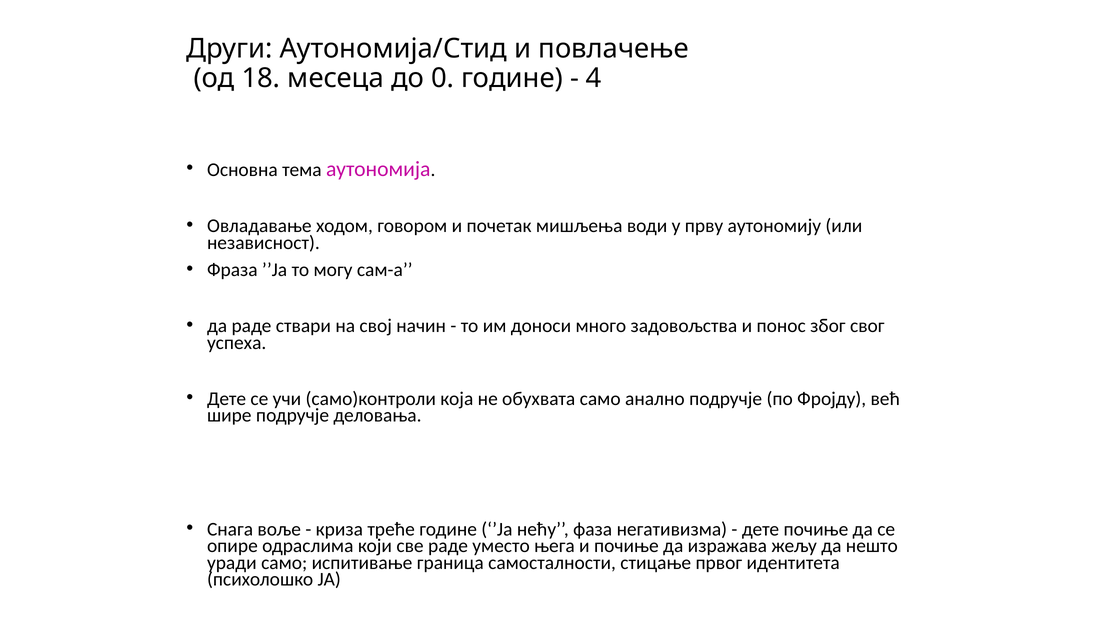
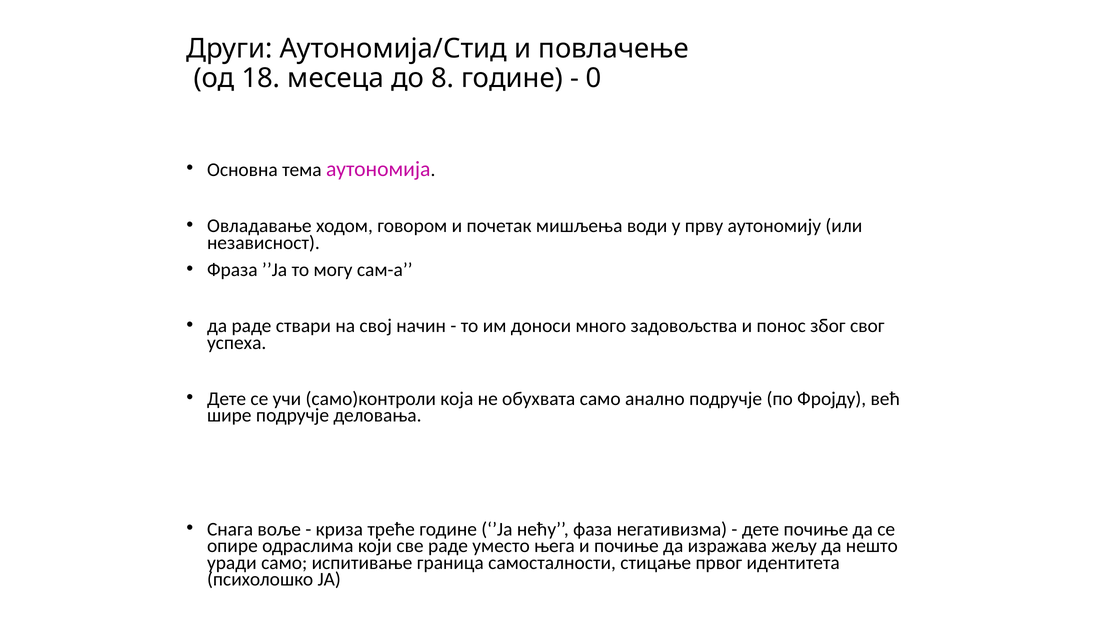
0: 0 -> 8
4: 4 -> 0
